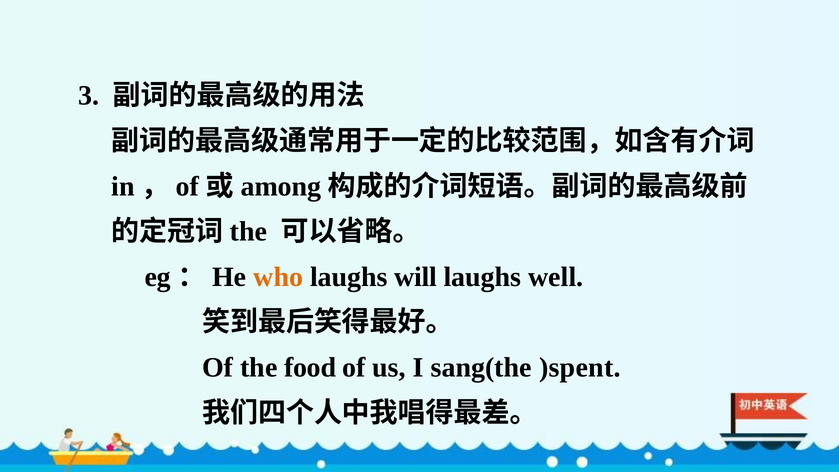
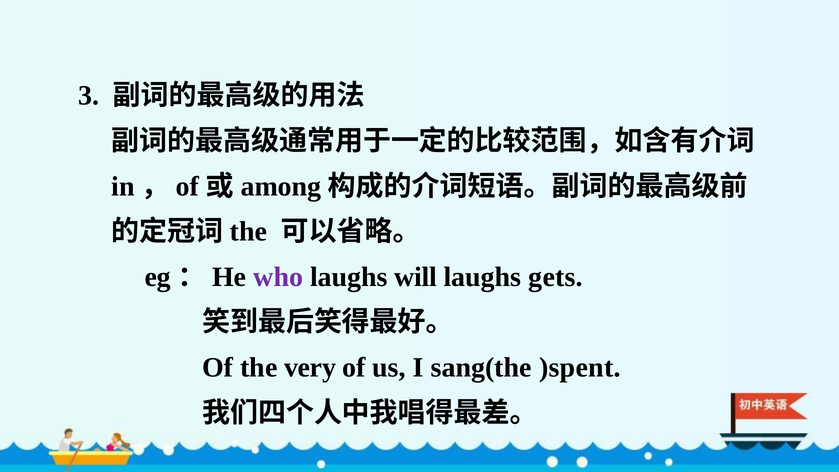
who colour: orange -> purple
well: well -> gets
food: food -> very
